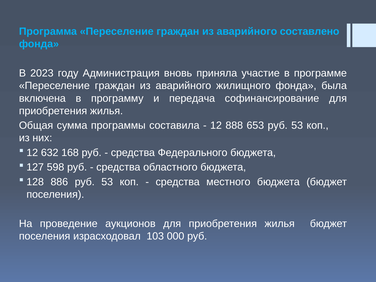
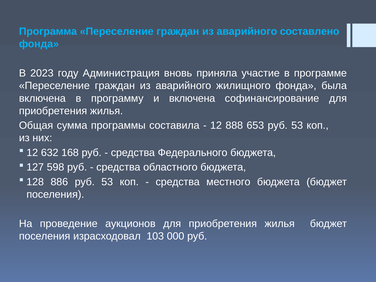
и передача: передача -> включена
